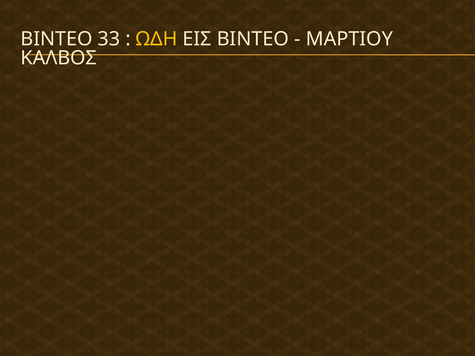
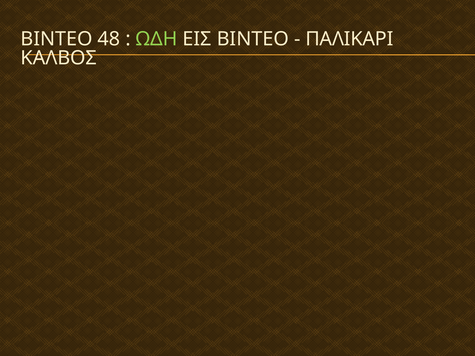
33: 33 -> 48
ΩΔΗ colour: yellow -> light green
ΜΑΡΤΙΟΥ: ΜΑΡΤΙΟΥ -> ΠΑΛΙΚΑΡΙ
